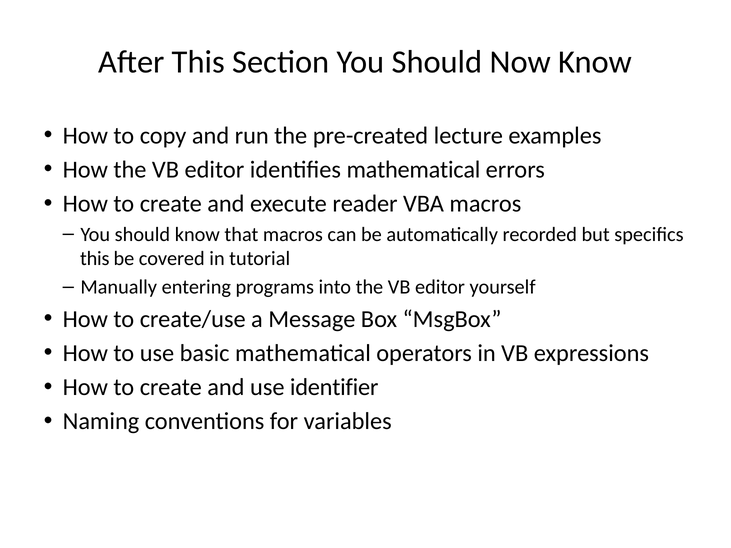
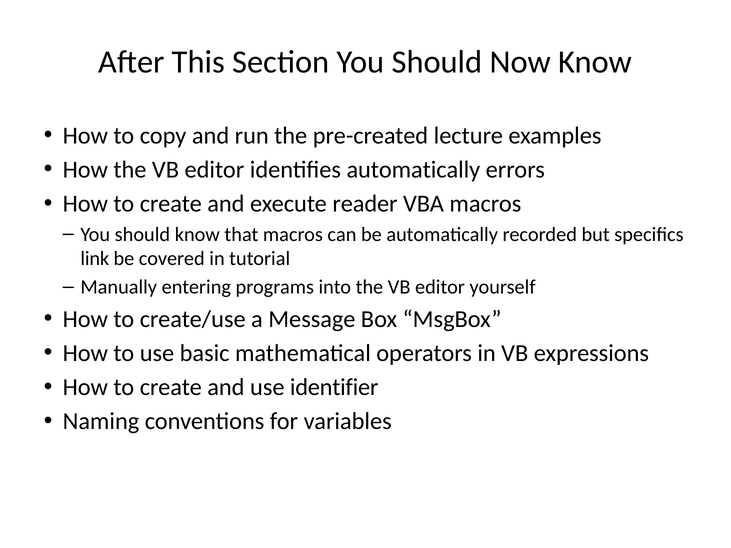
identifies mathematical: mathematical -> automatically
this at (95, 259): this -> link
